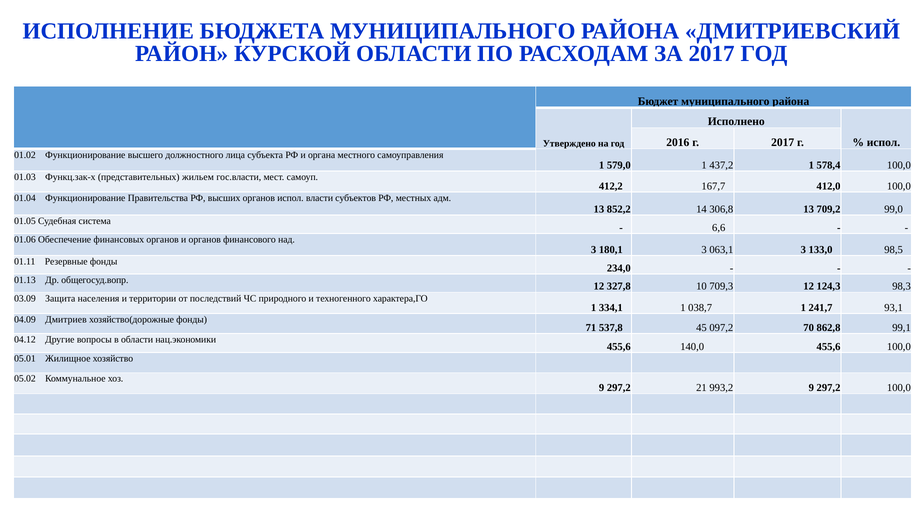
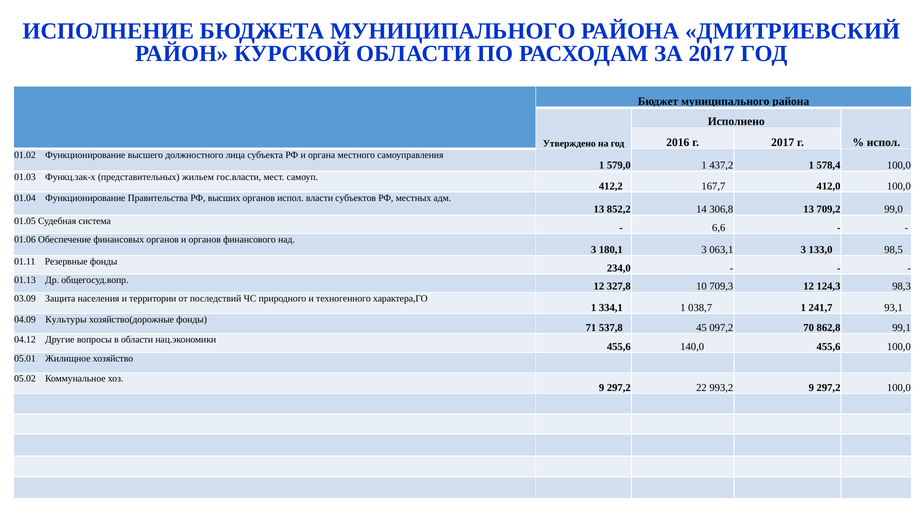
Дмитриев: Дмитриев -> Культуры
21: 21 -> 22
